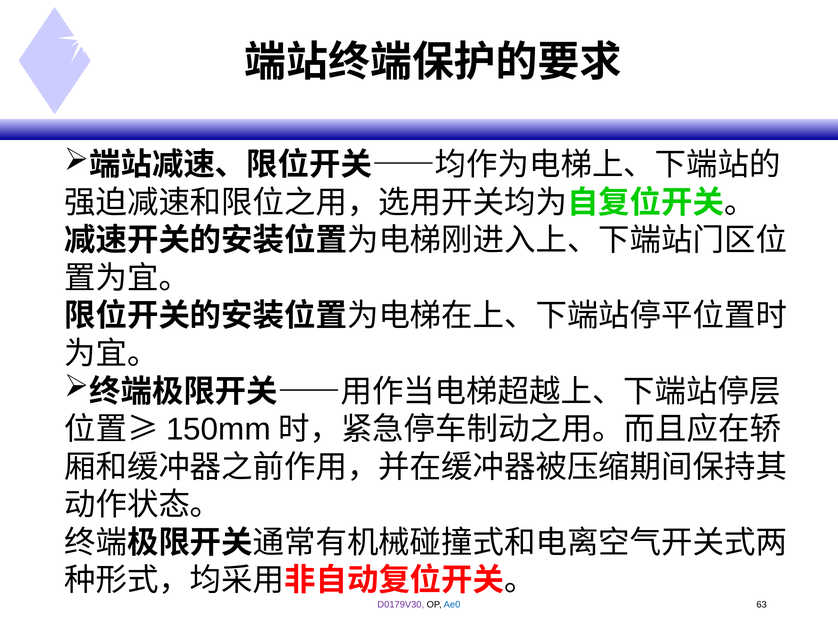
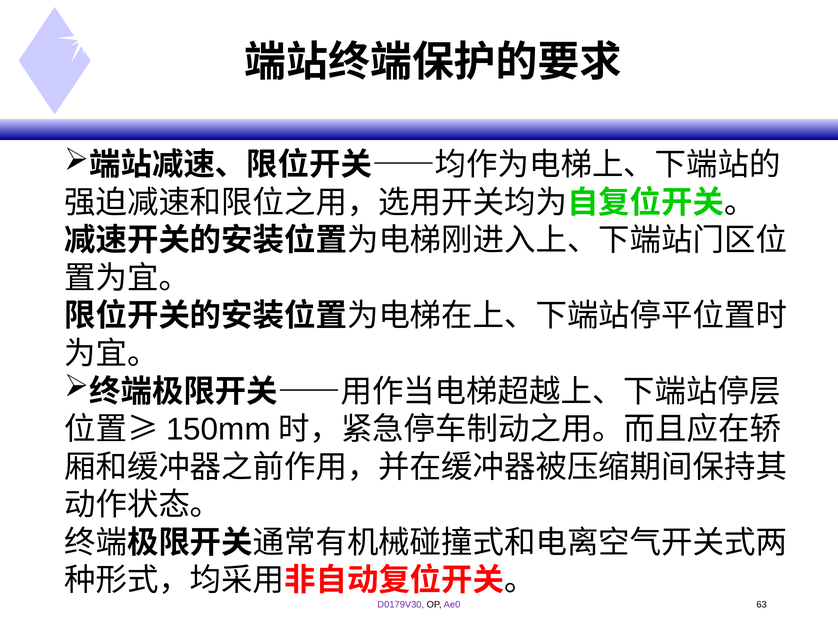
Ae0 colour: blue -> purple
